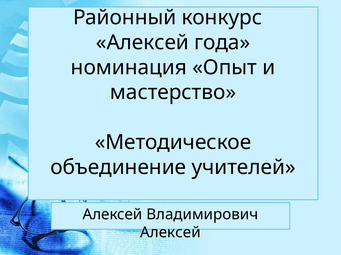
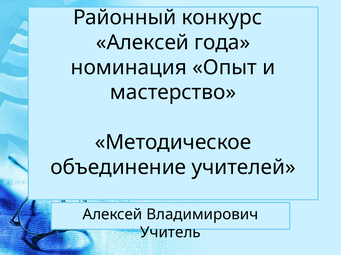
Алексей at (170, 233): Алексей -> Учитель
